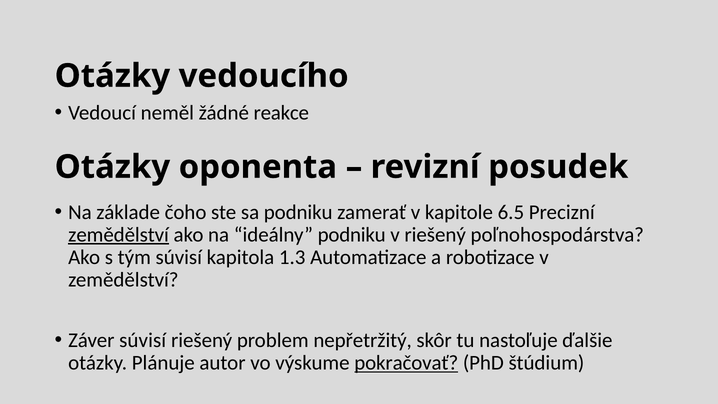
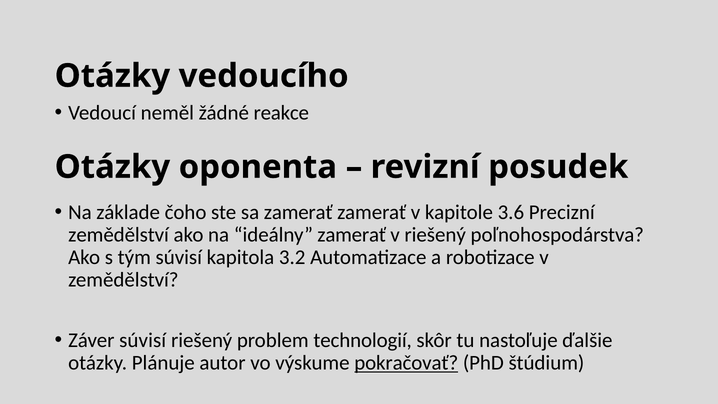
sa podniku: podniku -> zamerať
6.5: 6.5 -> 3.6
zemědělství at (119, 235) underline: present -> none
ideálny podniku: podniku -> zamerať
1.3: 1.3 -> 3.2
nepřetržitý: nepřetržitý -> technologií
